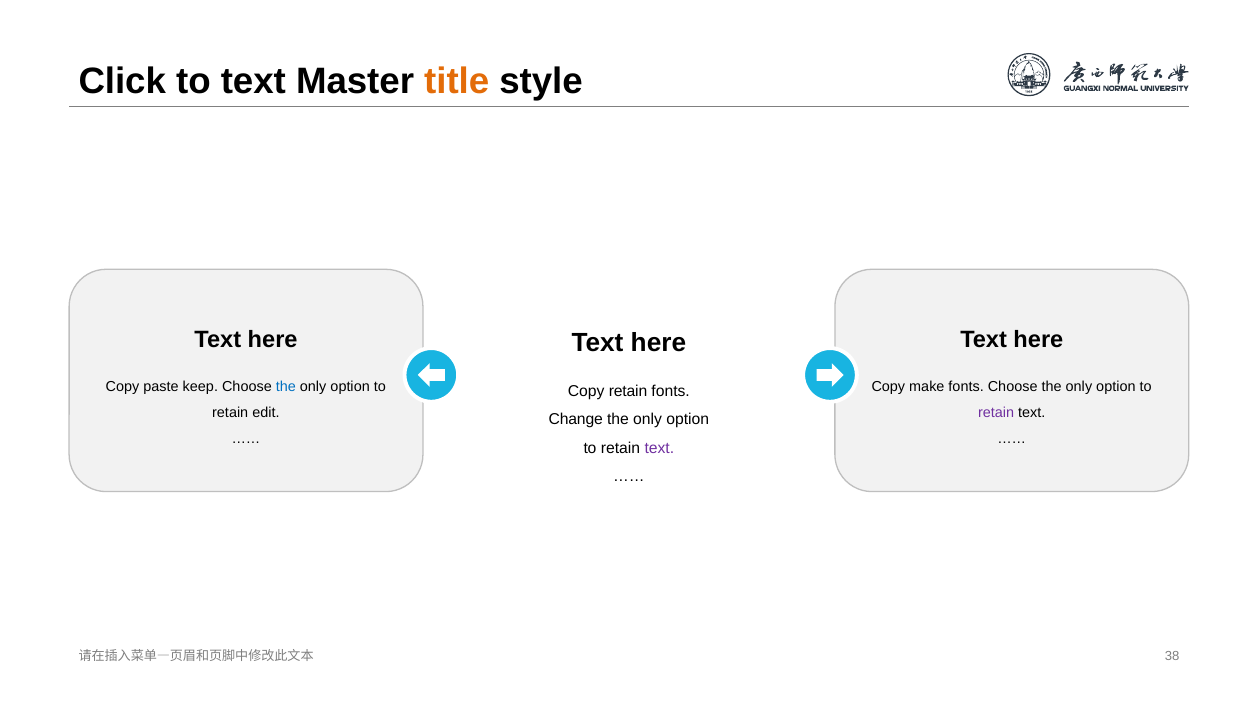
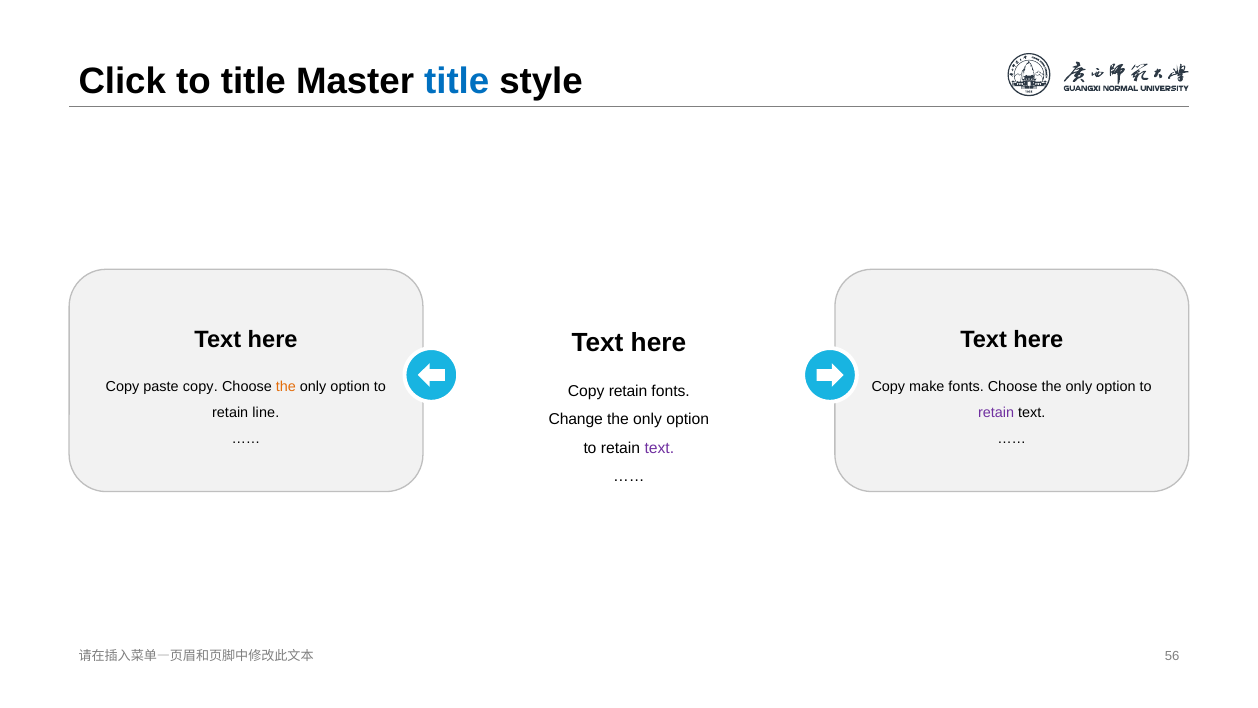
to text: text -> title
title at (457, 81) colour: orange -> blue
paste keep: keep -> copy
the at (286, 386) colour: blue -> orange
edit: edit -> line
38: 38 -> 56
